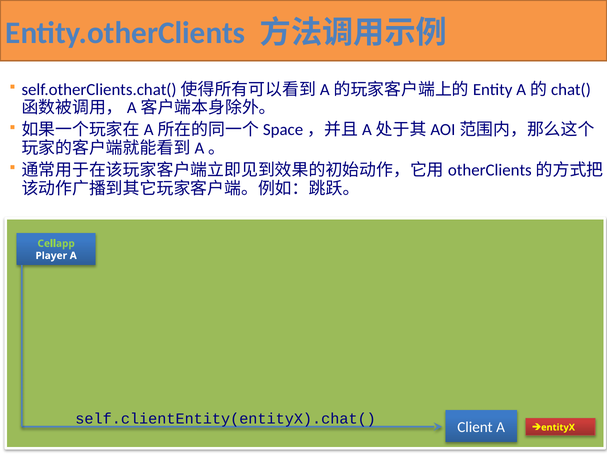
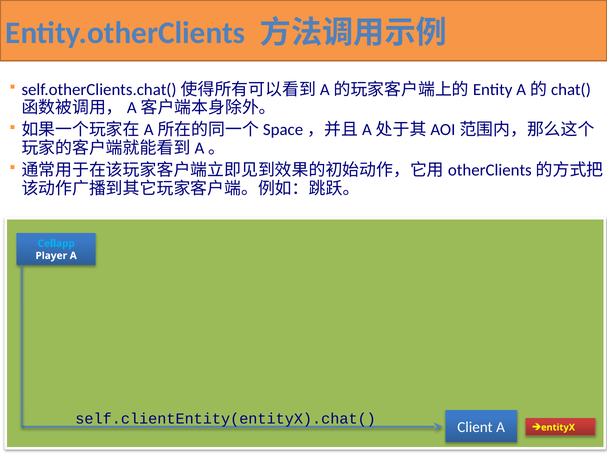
Cellapp colour: light green -> light blue
